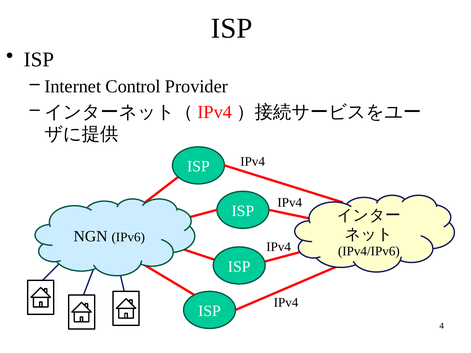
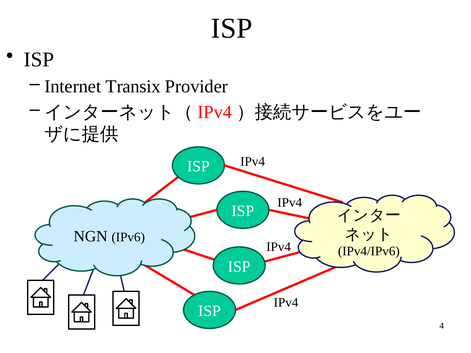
Control: Control -> Transix
